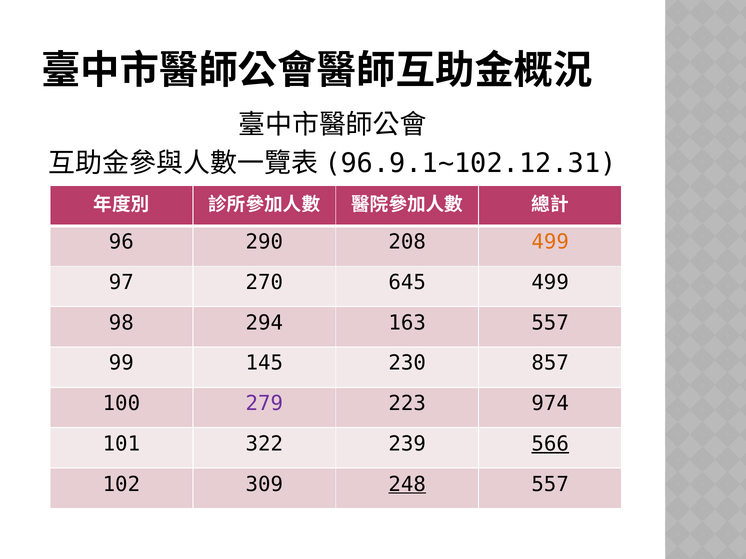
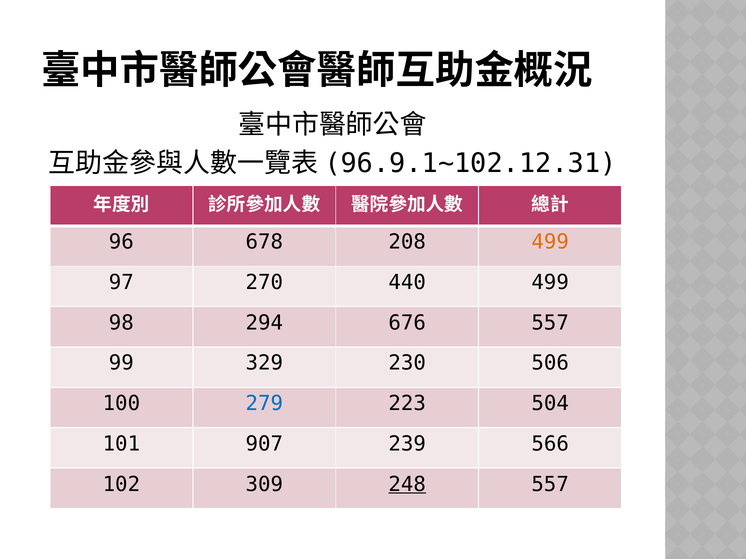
290: 290 -> 678
645: 645 -> 440
163: 163 -> 676
145: 145 -> 329
857: 857 -> 506
279 colour: purple -> blue
974: 974 -> 504
322: 322 -> 907
566 underline: present -> none
